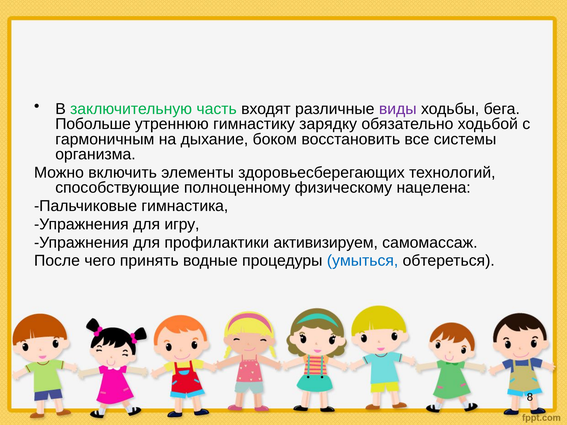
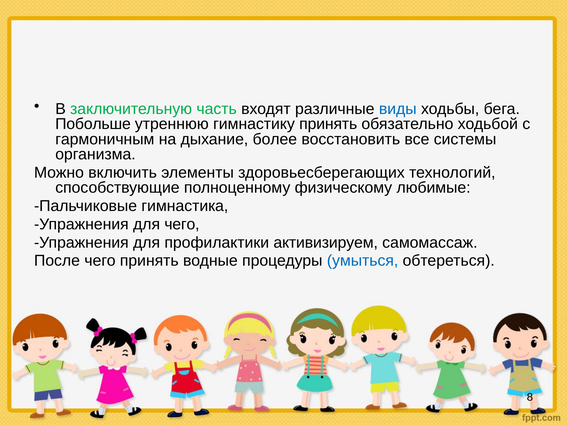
виды colour: purple -> blue
гимнастику зарядку: зарядку -> принять
боком: боком -> более
нацелена: нацелена -> любимые
для игру: игру -> чего
